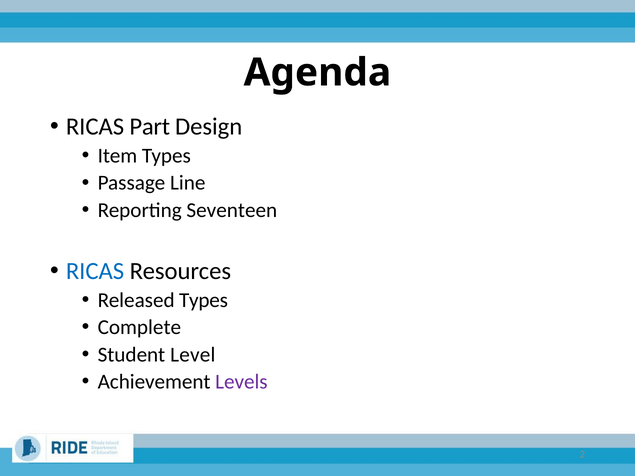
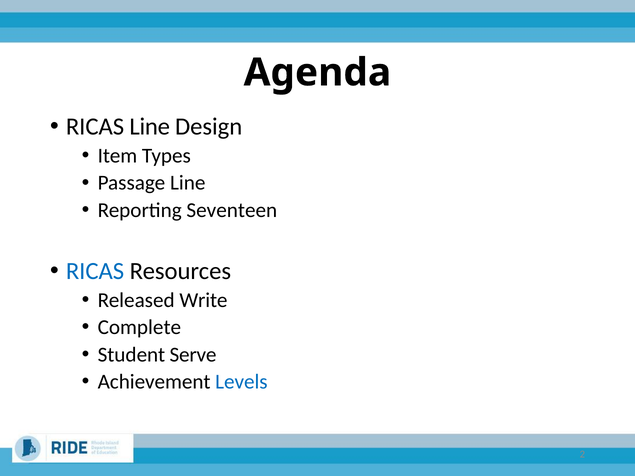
RICAS Part: Part -> Line
Released Types: Types -> Write
Level: Level -> Serve
Levels colour: purple -> blue
